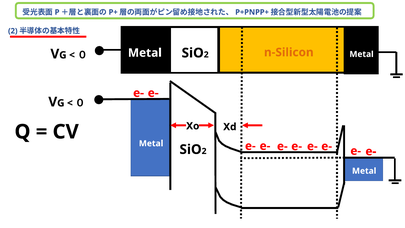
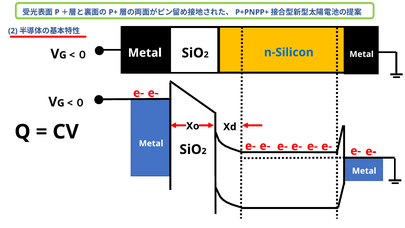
n-Silicon colour: orange -> blue
